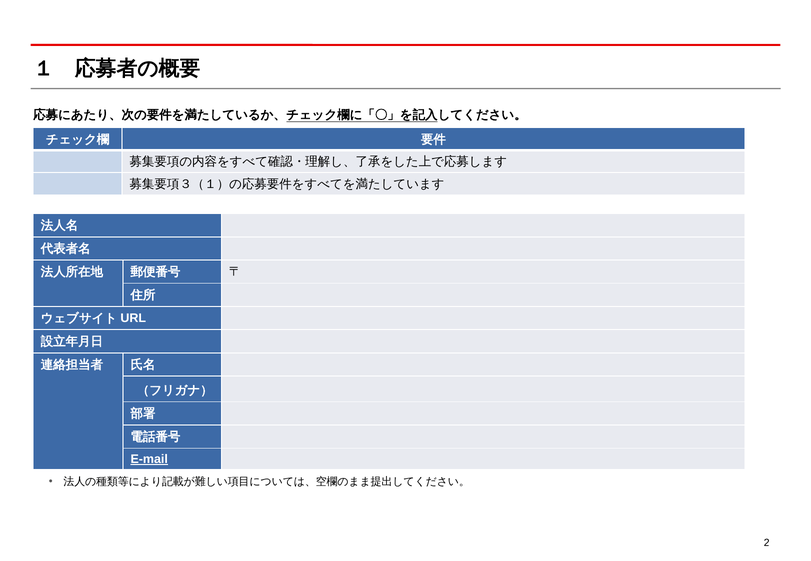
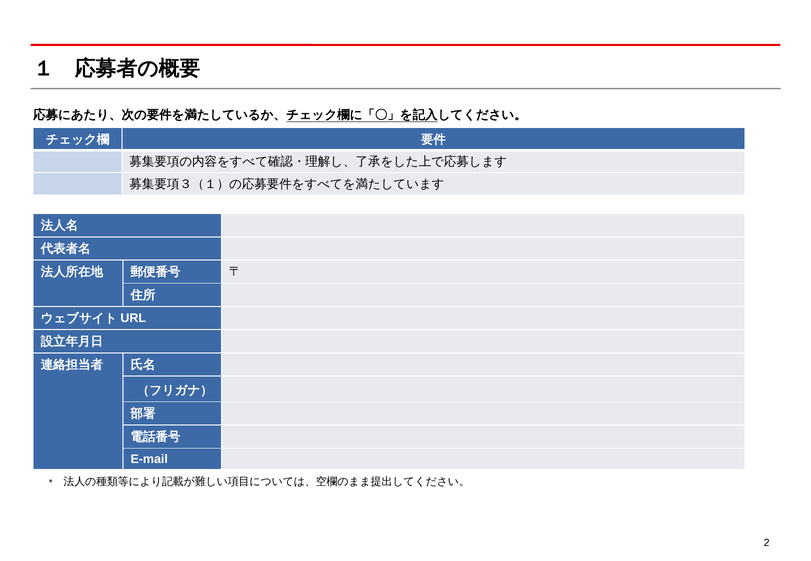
E-mail underline: present -> none
